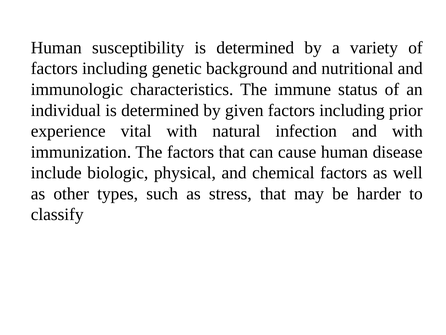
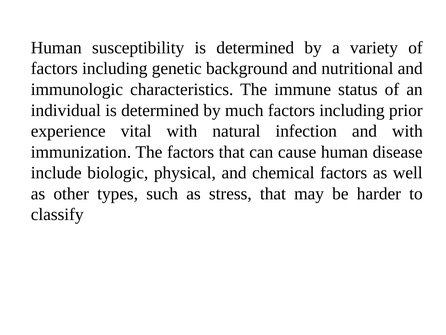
given: given -> much
